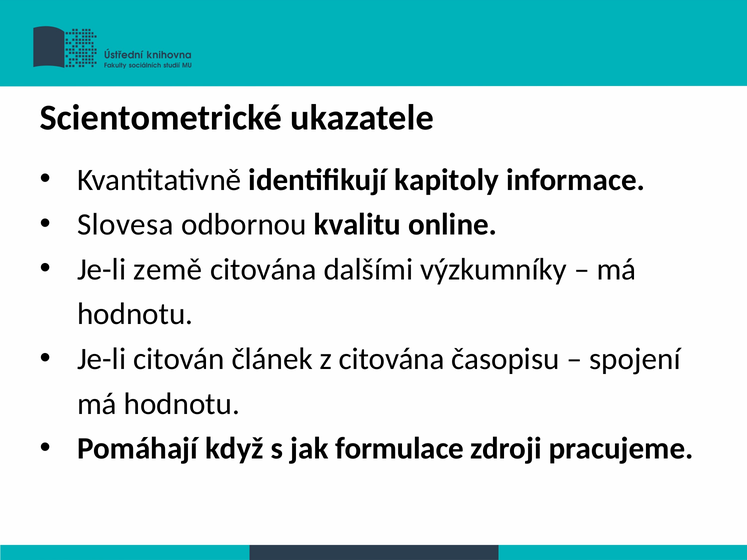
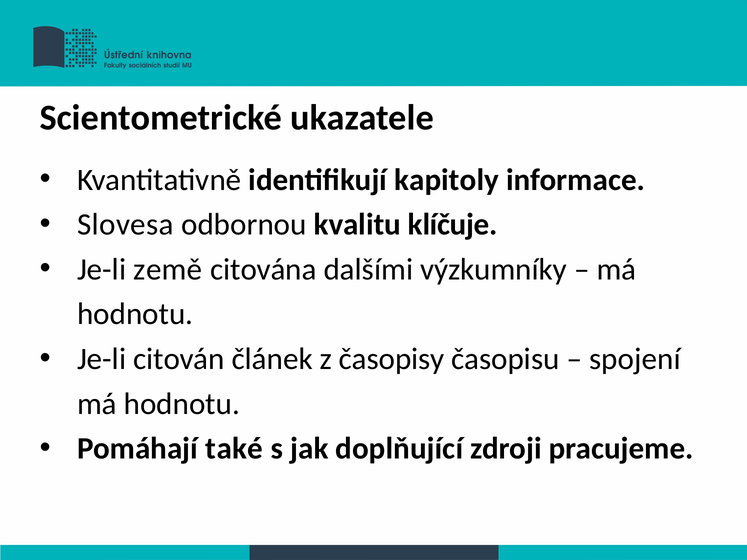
online: online -> klíčuje
z citována: citována -> časopisy
když: když -> také
formulace: formulace -> doplňující
